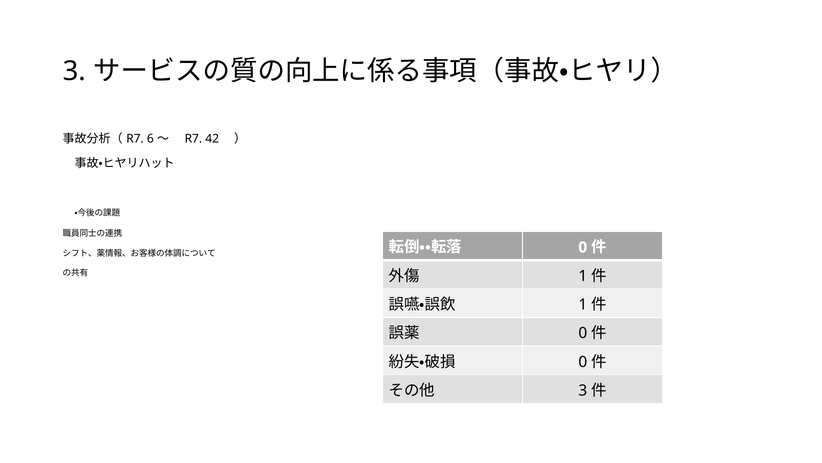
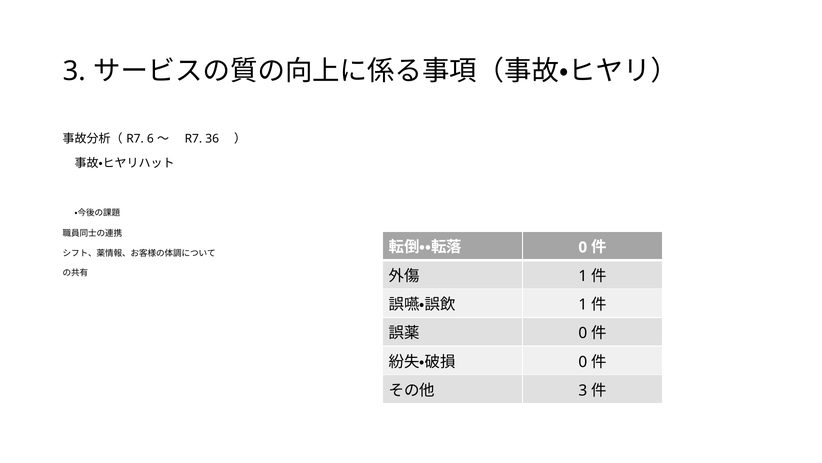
42: 42 -> 36
